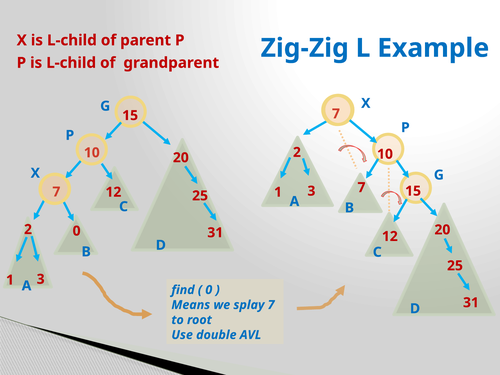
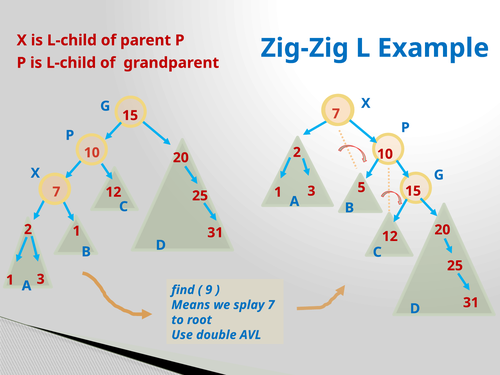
1 7: 7 -> 5
0 at (77, 231): 0 -> 1
0 at (209, 290): 0 -> 9
